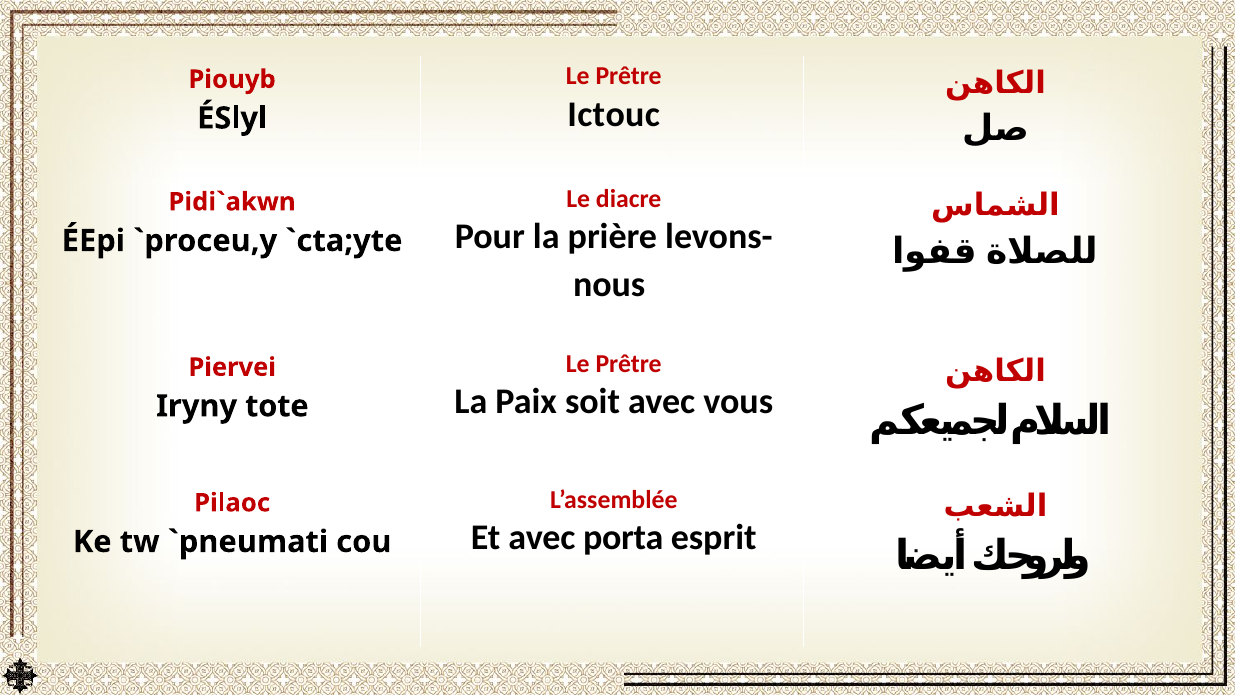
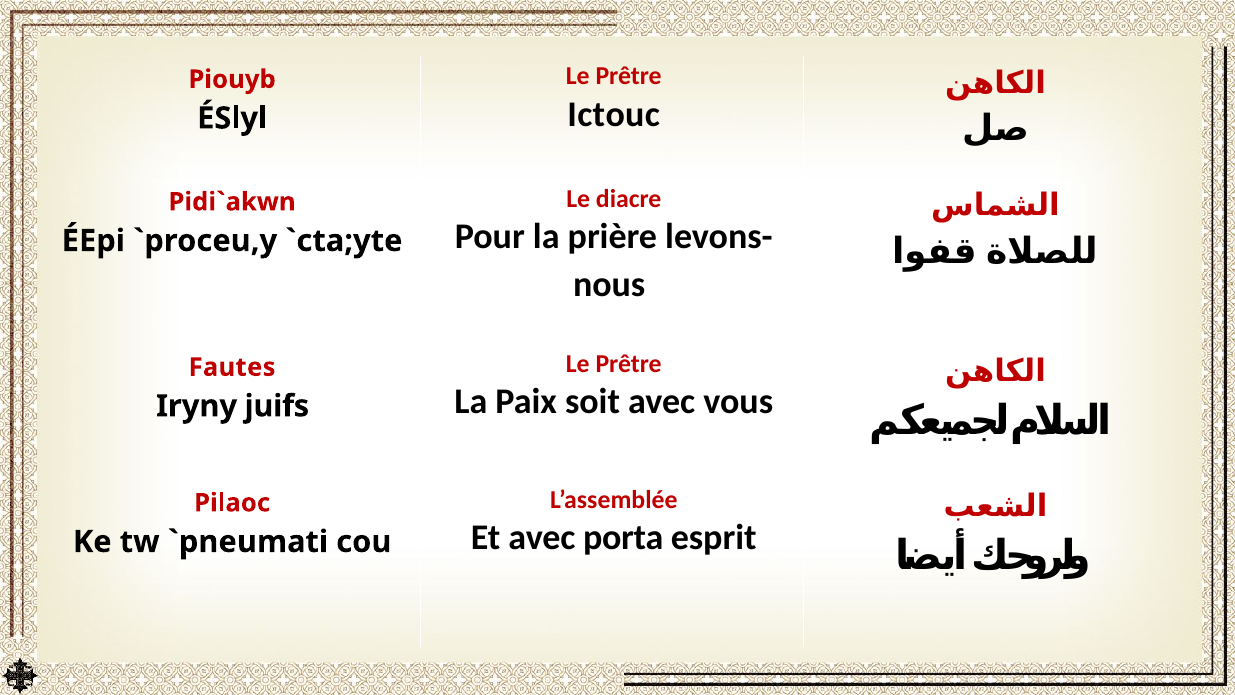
Piervei: Piervei -> Fautes
tote: tote -> juifs
